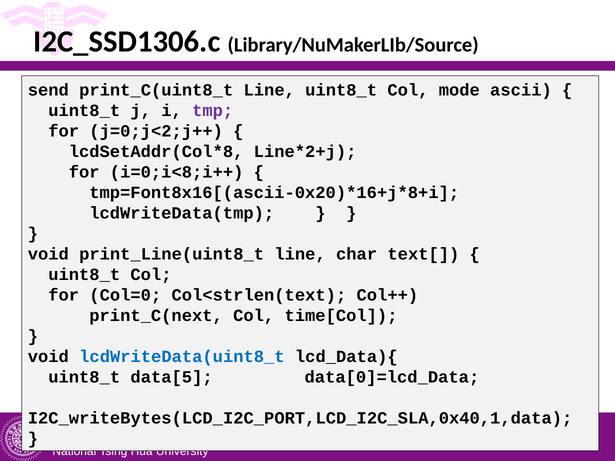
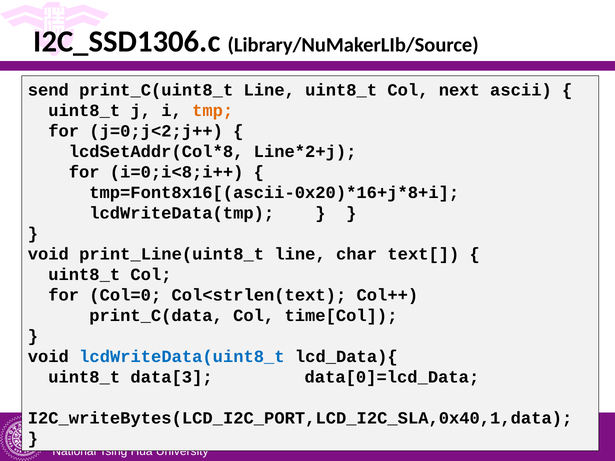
mode: mode -> next
tmp colour: purple -> orange
print_C(next: print_C(next -> print_C(data
data[5: data[5 -> data[3
